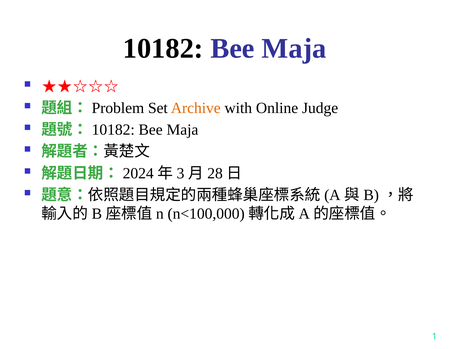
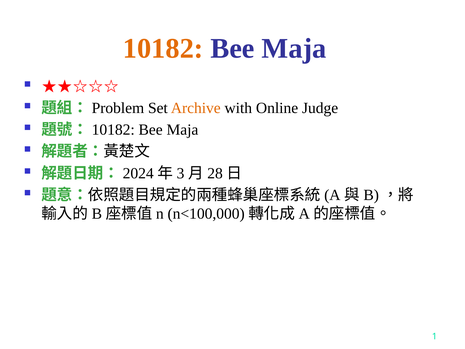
10182 colour: black -> orange
